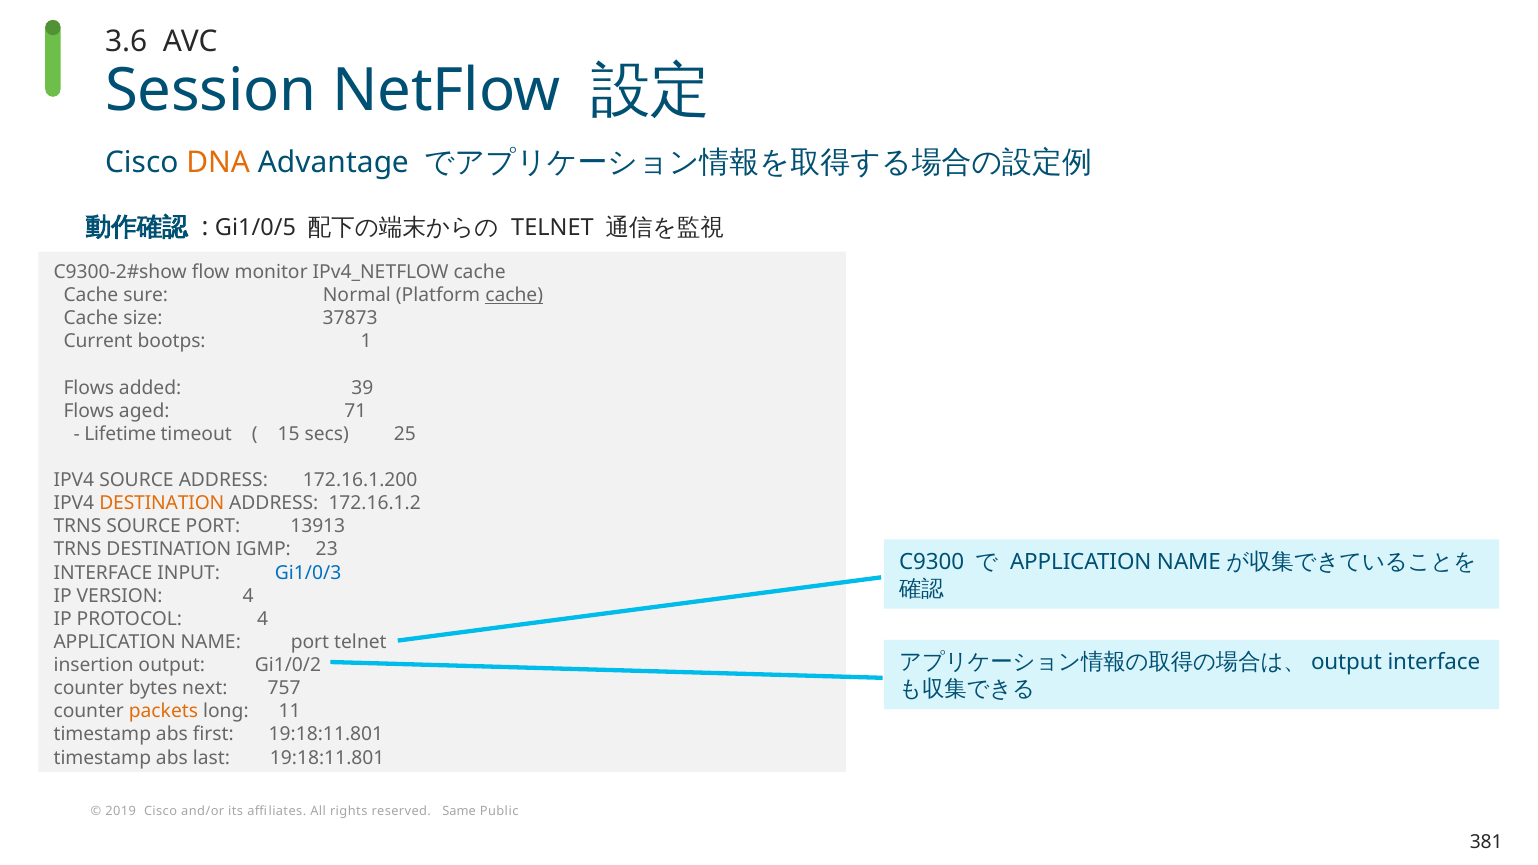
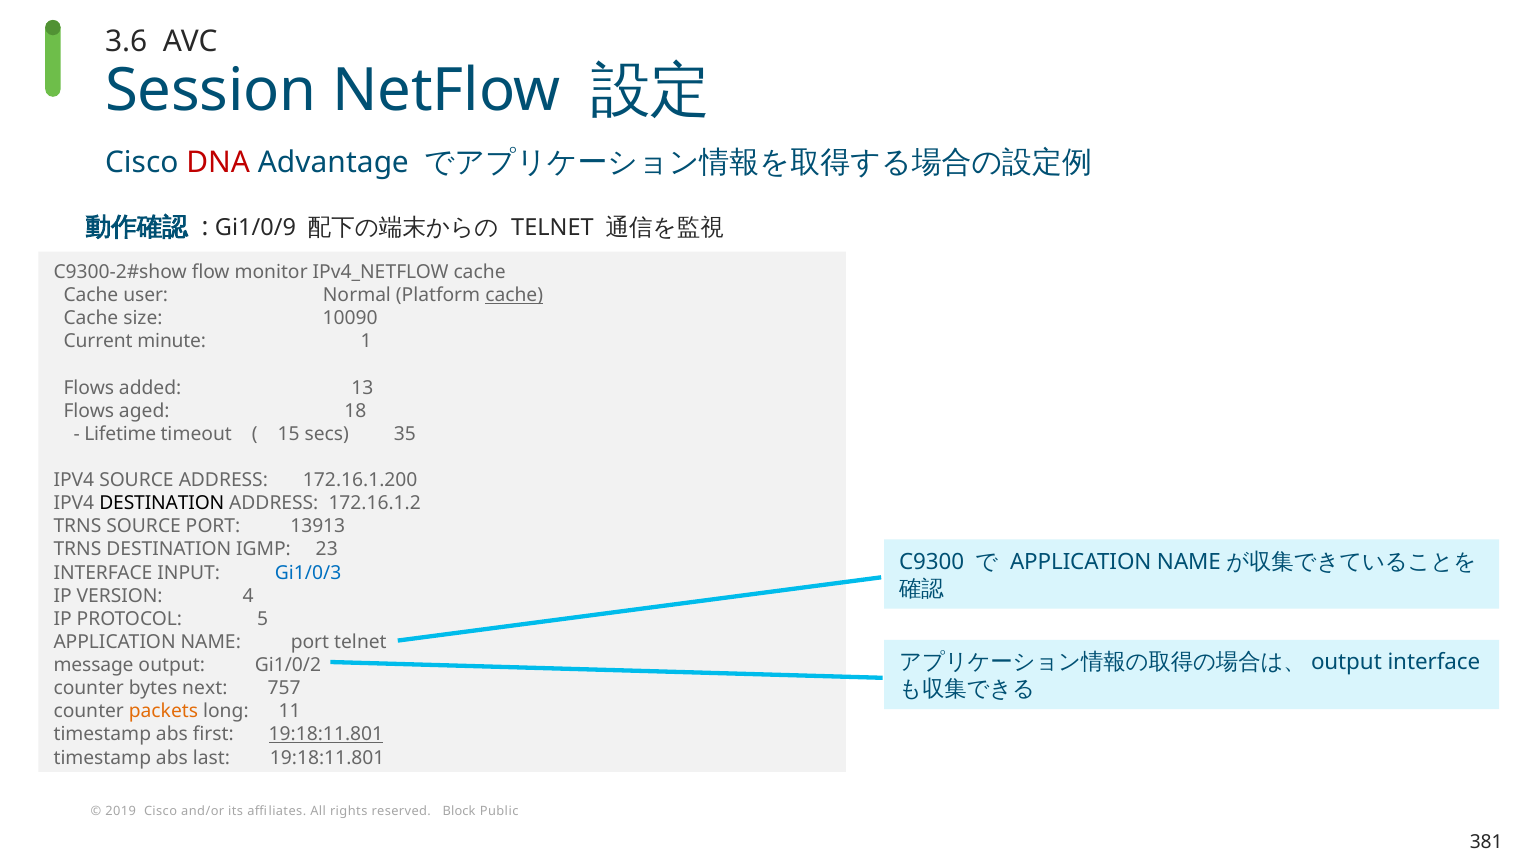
DNA colour: orange -> red
Gi1/0/5: Gi1/0/5 -> Gi1/0/9
sure: sure -> user
37873: 37873 -> 10090
bootps: bootps -> minute
39: 39 -> 13
71: 71 -> 18
25: 25 -> 35
DESTINATION at (162, 503) colour: orange -> black
PROTOCOL 4: 4 -> 5
insertion: insertion -> message
19:18:11.801 at (326, 735) underline: none -> present
Same: Same -> Block
